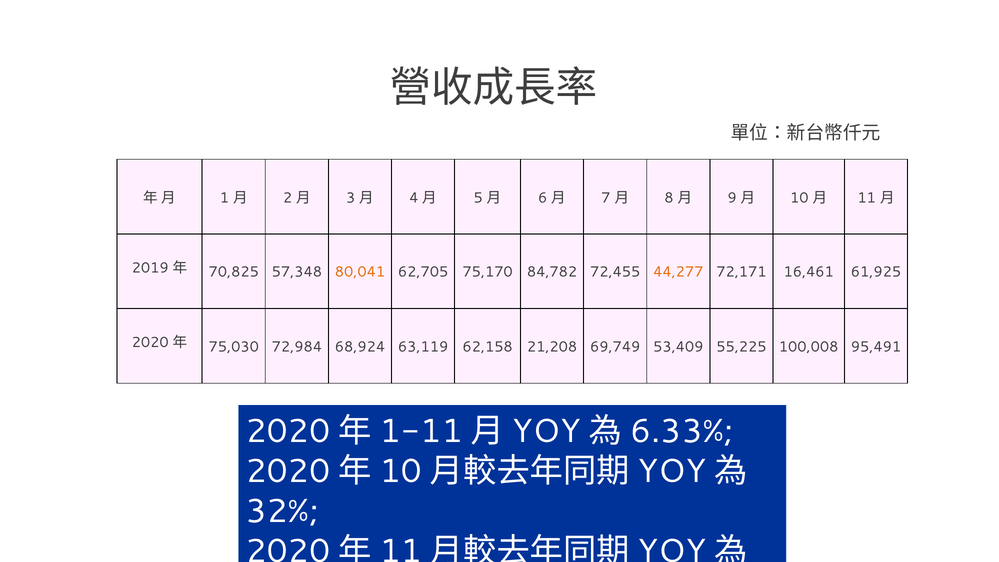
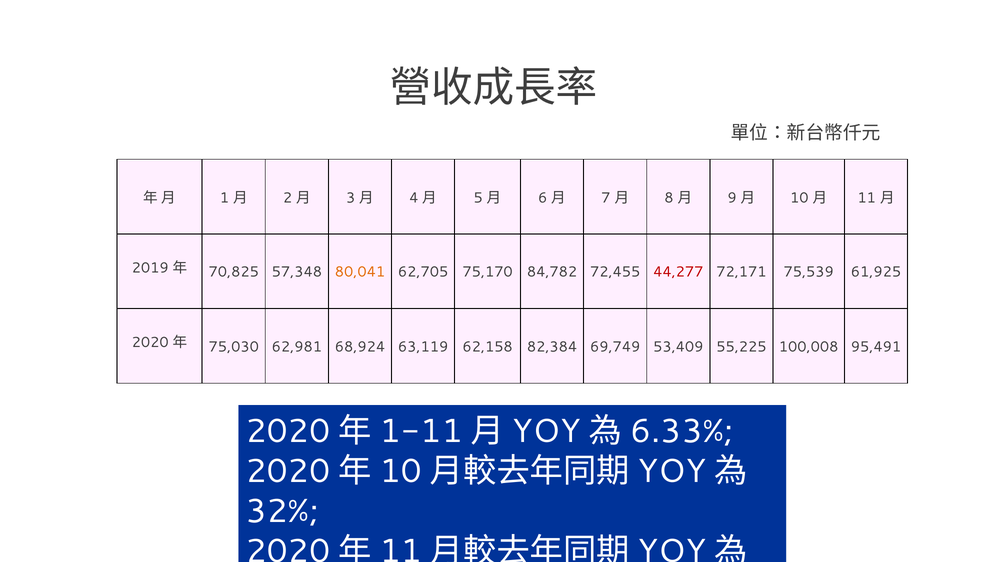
44,277 colour: orange -> red
16,461: 16,461 -> 75,539
72,984: 72,984 -> 62,981
21,208: 21,208 -> 82,384
